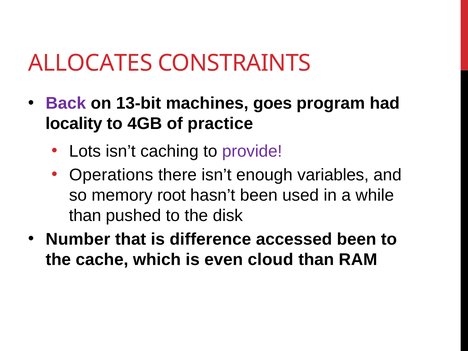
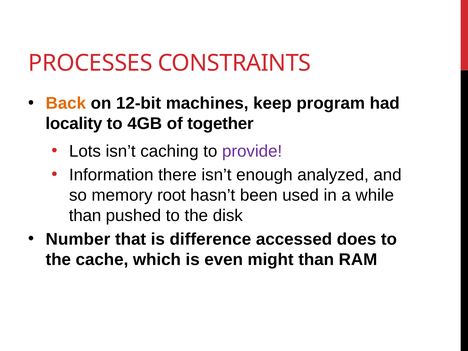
ALLOCATES: ALLOCATES -> PROCESSES
Back colour: purple -> orange
13-bit: 13-bit -> 12-bit
goes: goes -> keep
practice: practice -> together
Operations: Operations -> Information
variables: variables -> analyzed
accessed been: been -> does
cloud: cloud -> might
